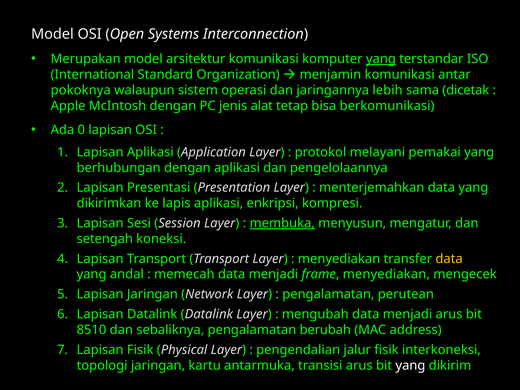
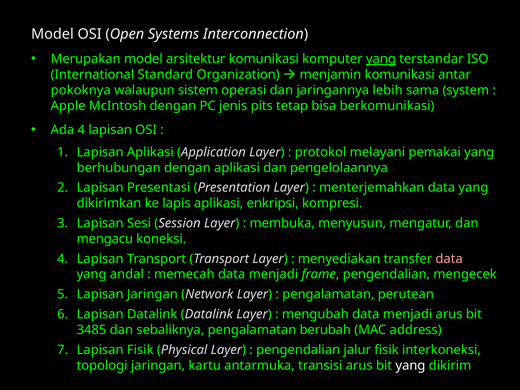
dicetak: dicetak -> system
alat: alat -> pits
Ada 0: 0 -> 4
membuka underline: present -> none
setengah: setengah -> mengacu
data at (449, 259) colour: yellow -> pink
frame menyediakan: menyediakan -> pengendalian
8510: 8510 -> 3485
